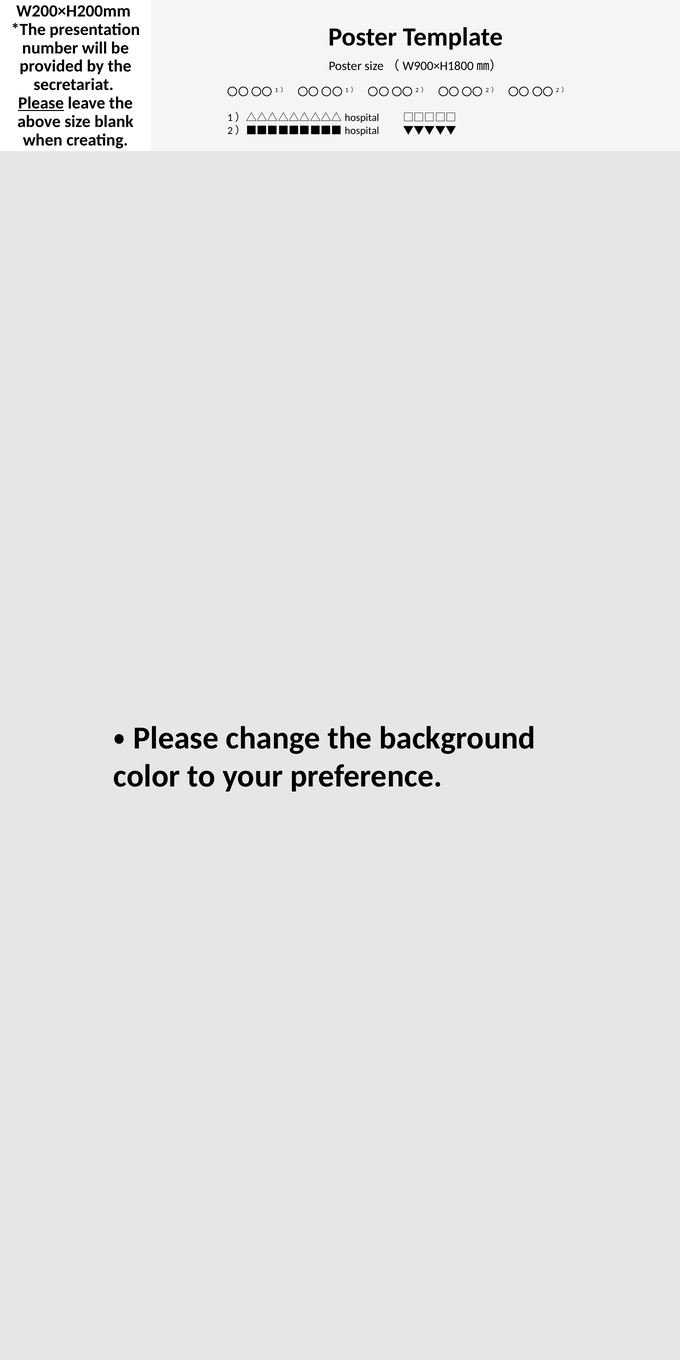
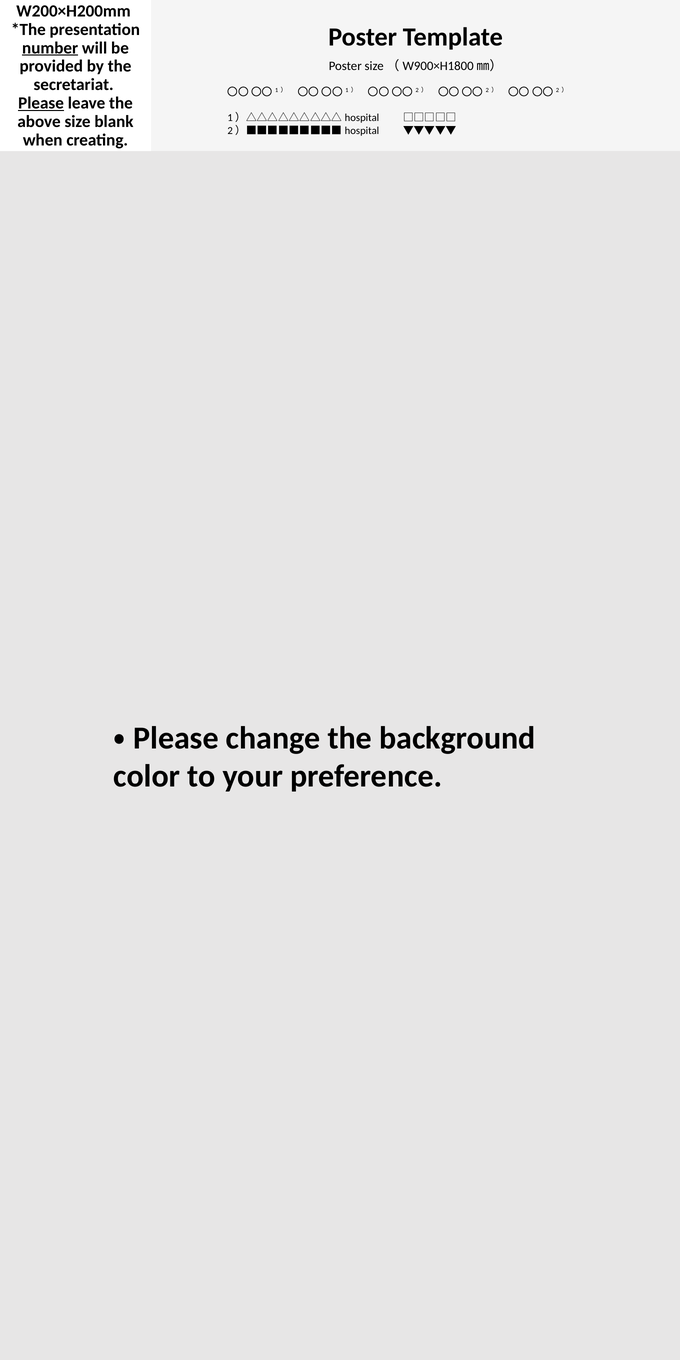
number underline: none -> present
